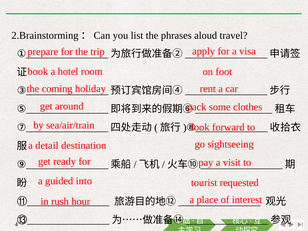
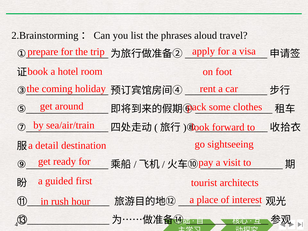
into: into -> first
requested: requested -> architects
